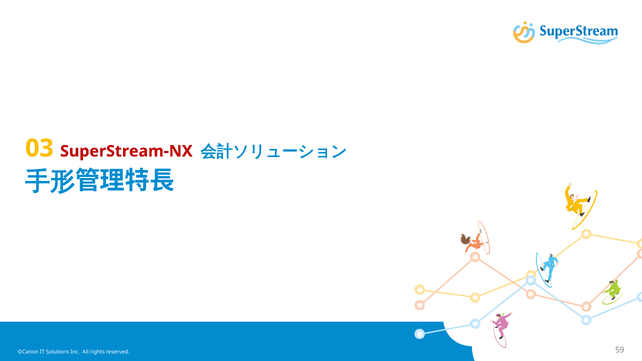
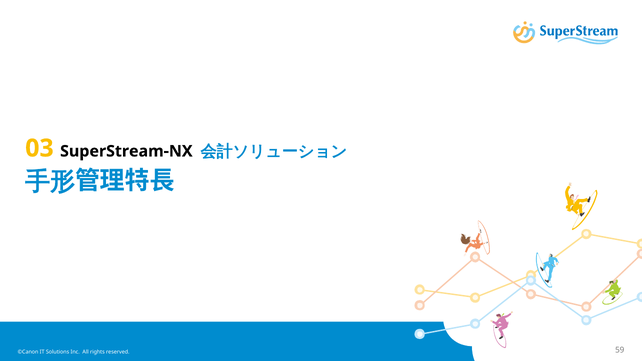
SuperStream-NX colour: red -> black
